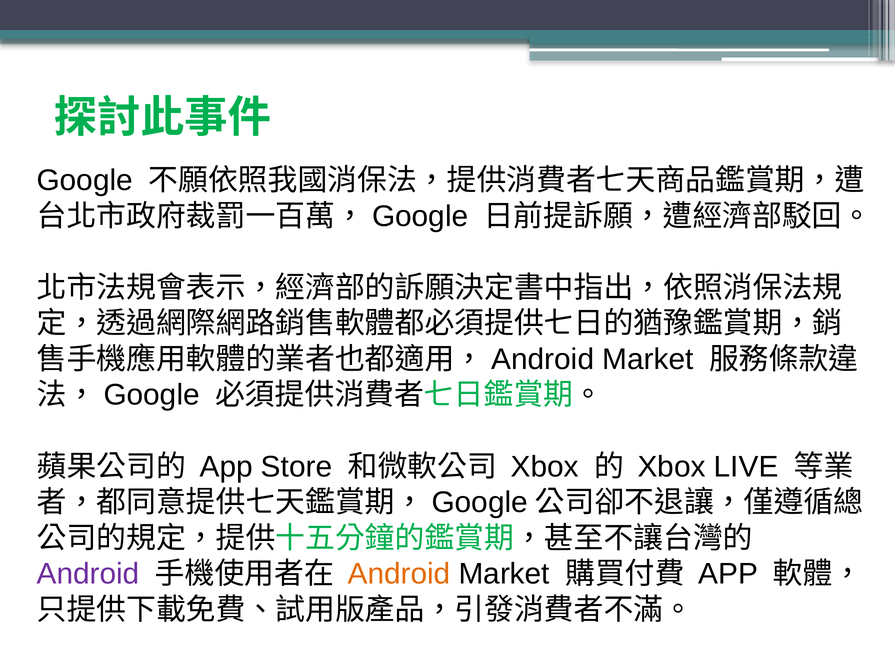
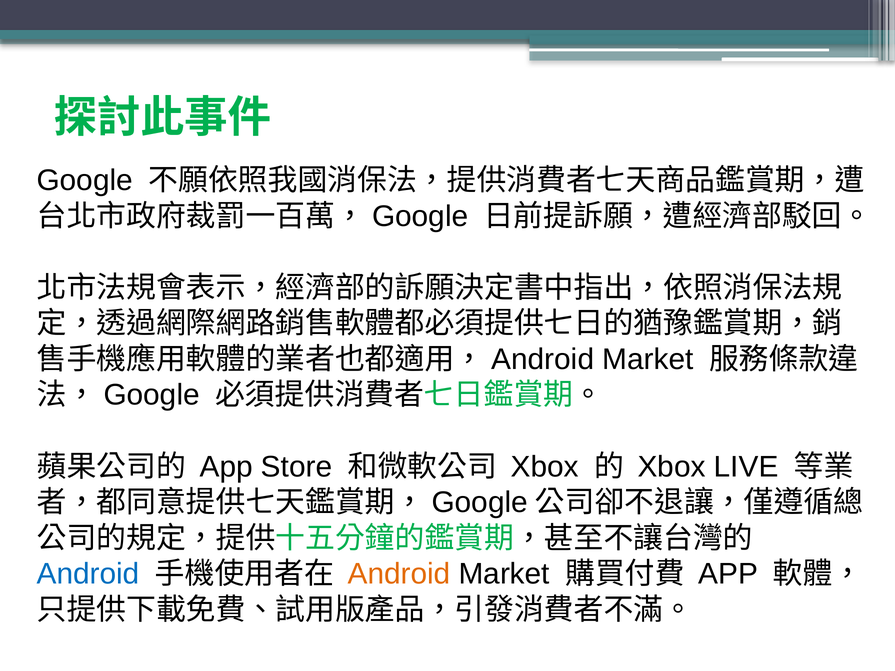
Android at (88, 574) colour: purple -> blue
